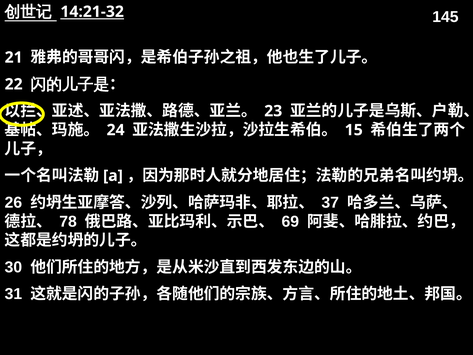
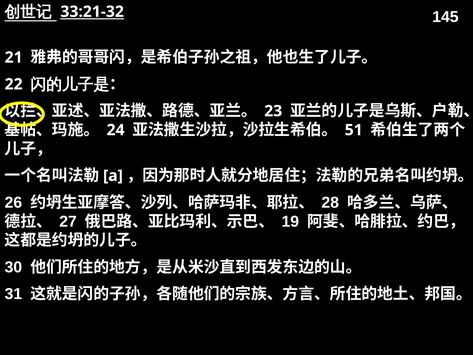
14:21-32: 14:21-32 -> 33:21-32
15: 15 -> 51
37: 37 -> 28
78: 78 -> 27
69: 69 -> 19
